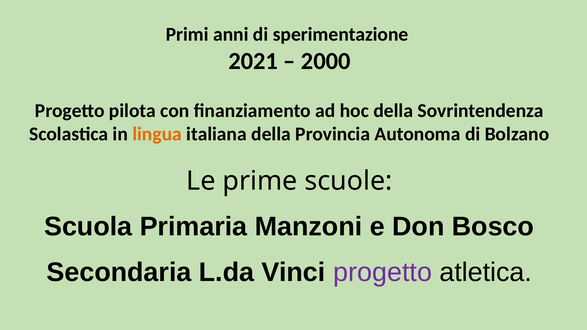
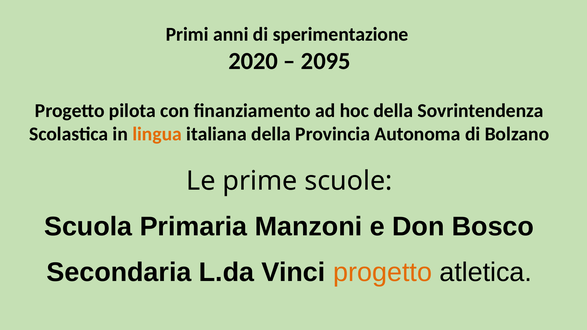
2021: 2021 -> 2020
2000: 2000 -> 2095
progetto at (383, 273) colour: purple -> orange
